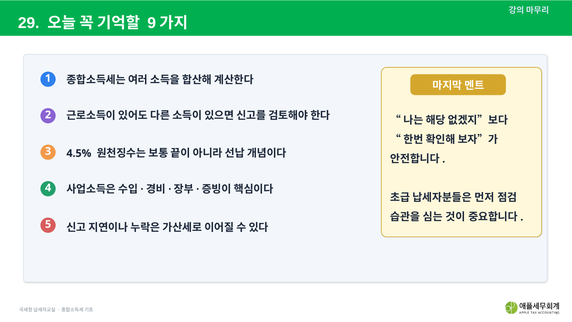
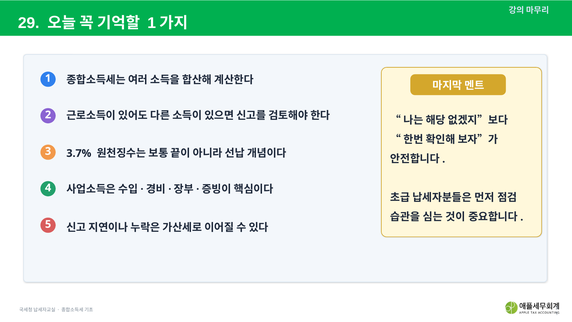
9 at (152, 23): 9 -> 1
4.5%: 4.5% -> 3.7%
